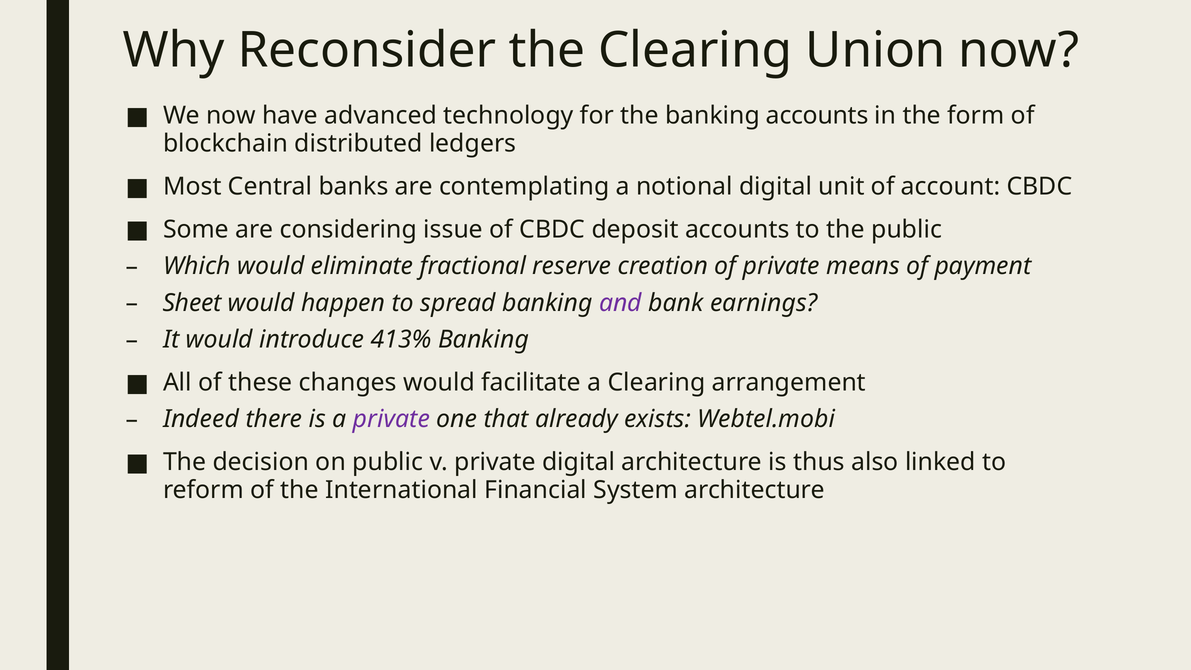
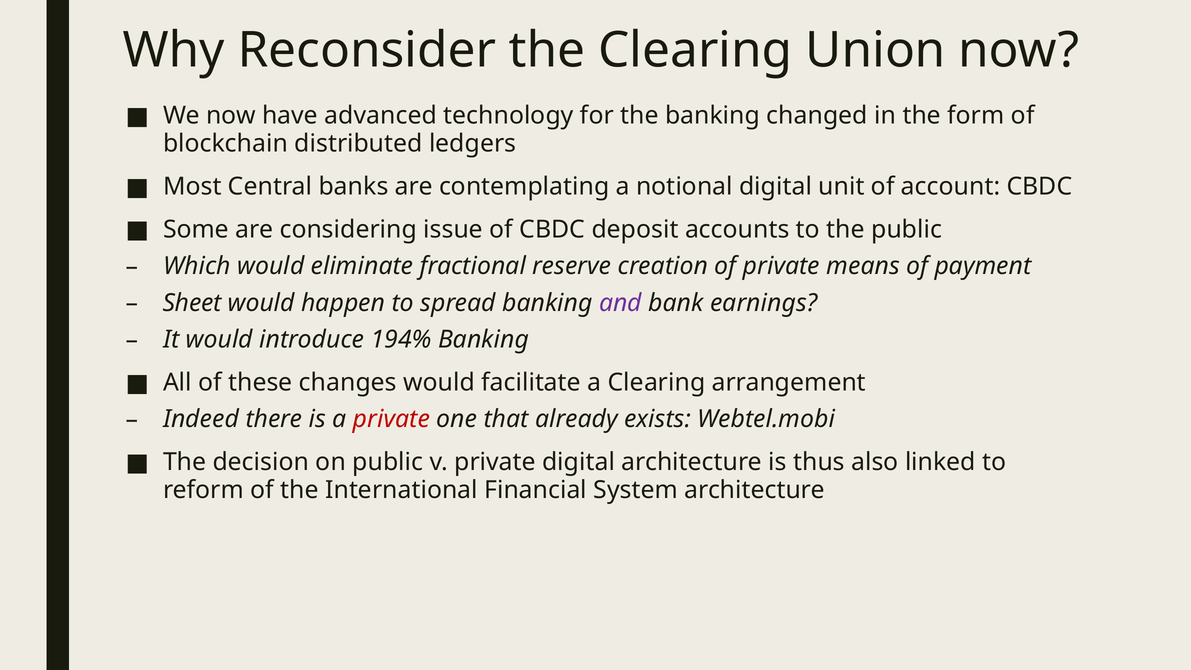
banking accounts: accounts -> changed
413%: 413% -> 194%
private at (391, 419) colour: purple -> red
